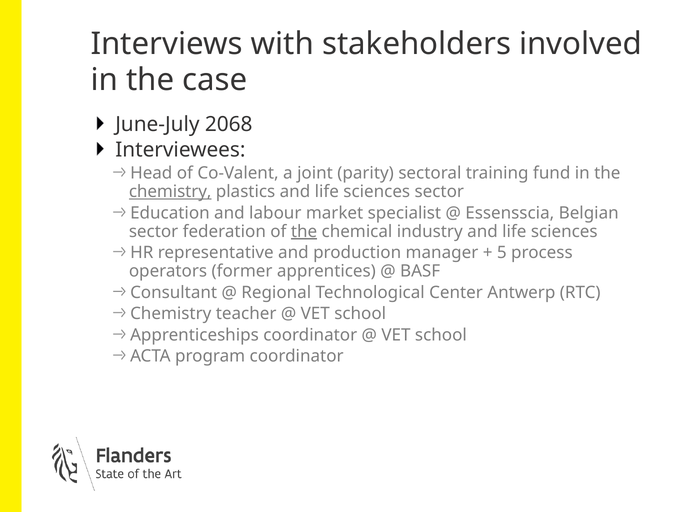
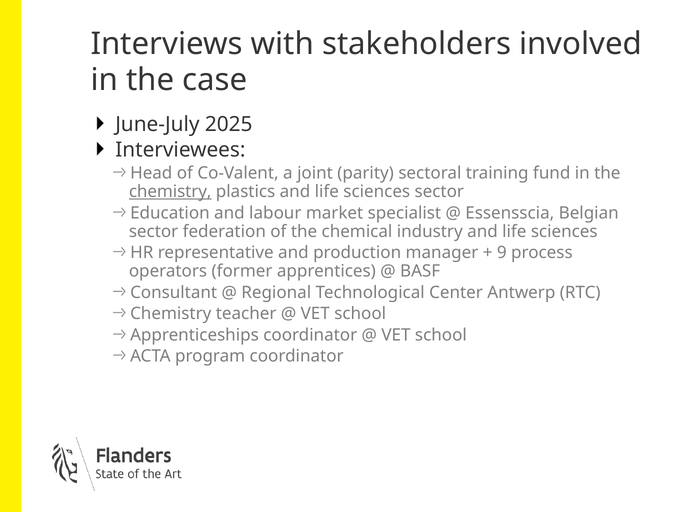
2068: 2068 -> 2025
the at (304, 231) underline: present -> none
5: 5 -> 9
